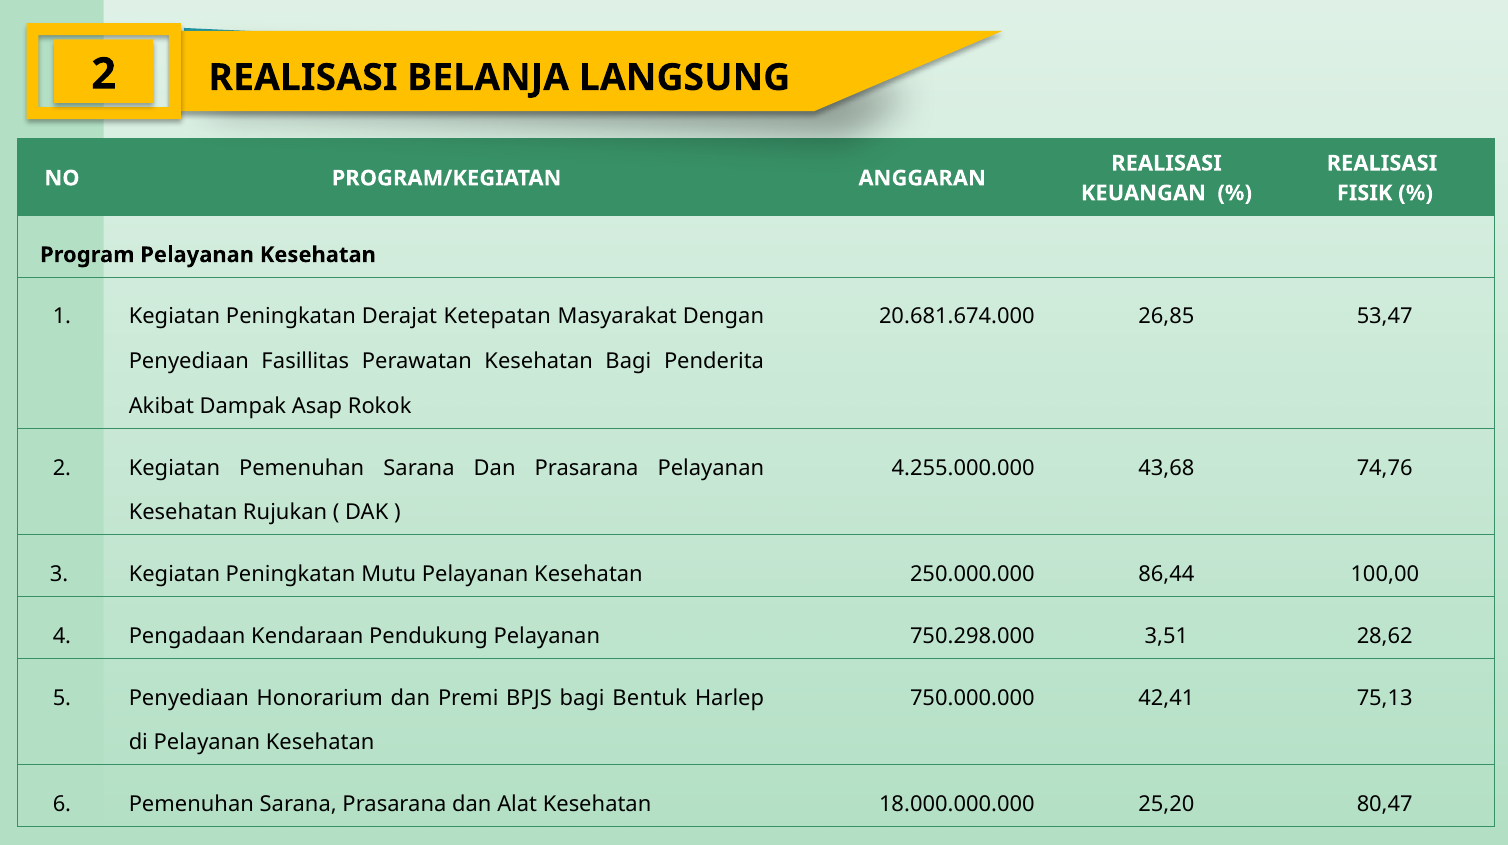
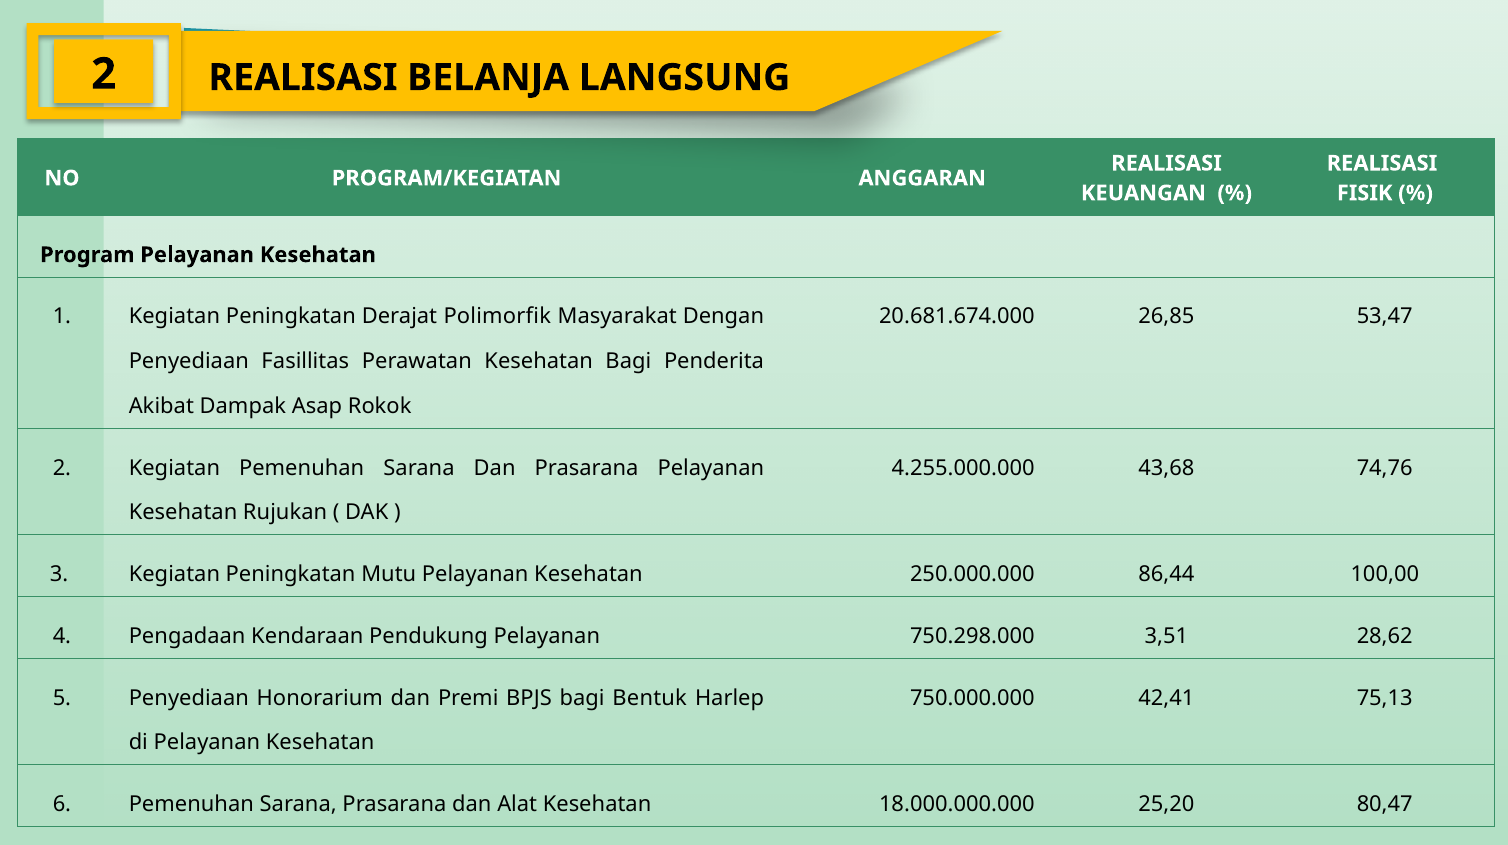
Ketepatan: Ketepatan -> Polimorfik
